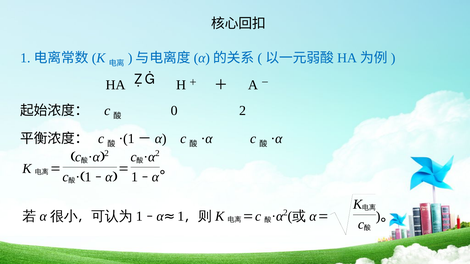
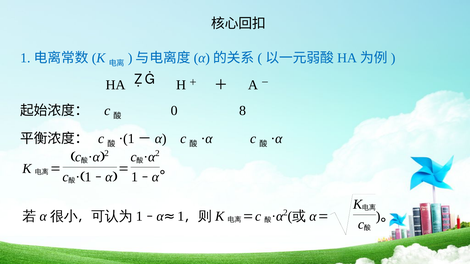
0 2: 2 -> 8
